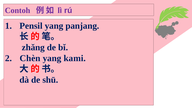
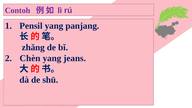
kami: kami -> jeans
